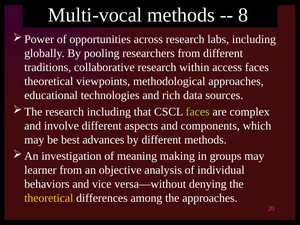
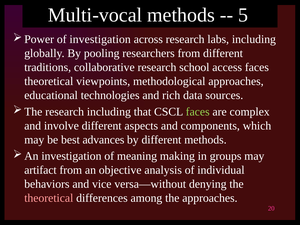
8: 8 -> 5
of opportunities: opportunities -> investigation
within: within -> school
learner: learner -> artifact
theoretical at (49, 198) colour: yellow -> pink
